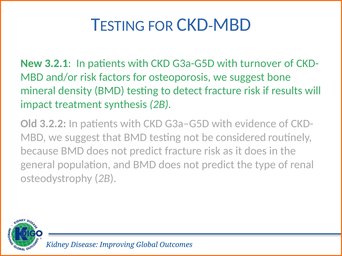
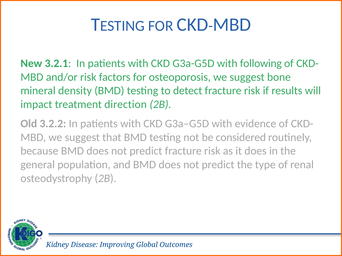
turnover: turnover -> following
synthesis: synthesis -> direction
